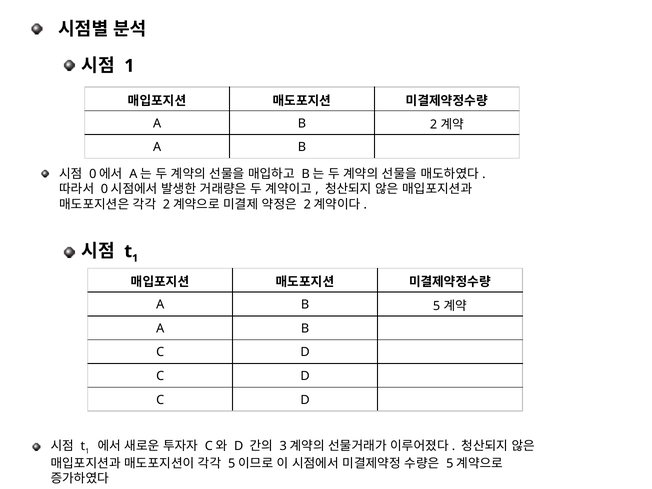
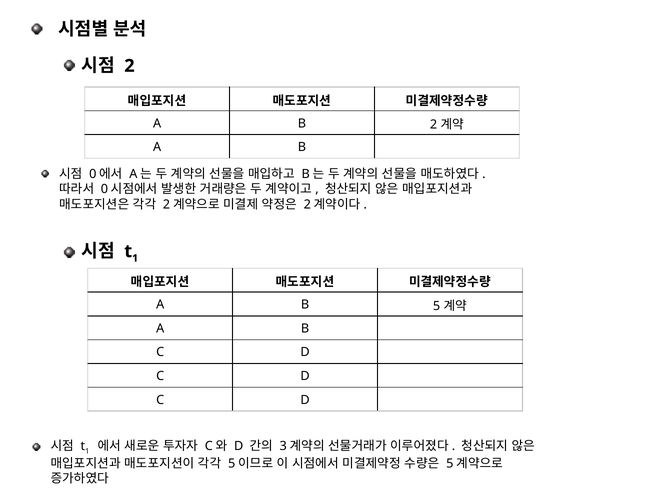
1 at (129, 66): 1 -> 2
